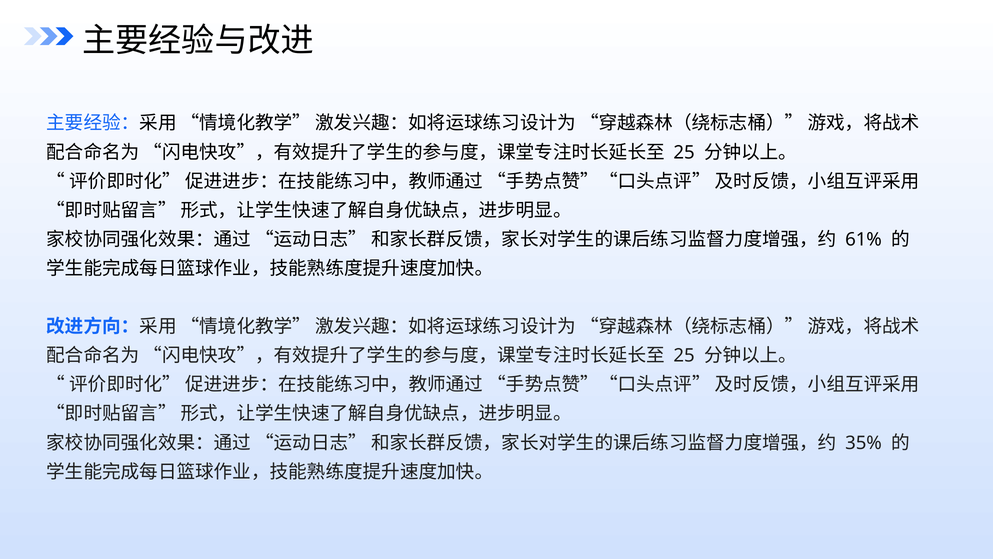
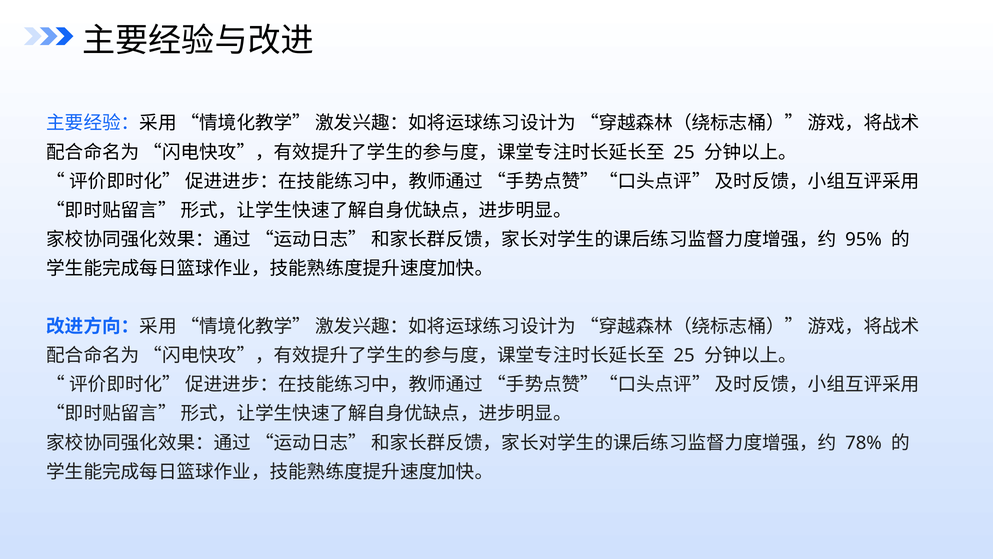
61%: 61% -> 95%
35%: 35% -> 78%
